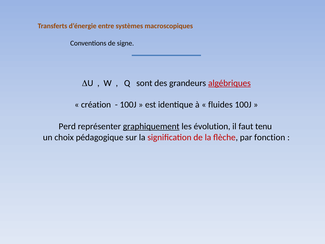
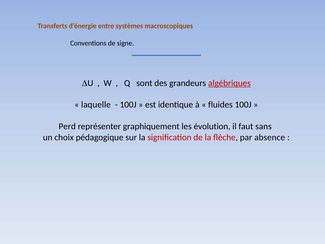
création: création -> laquelle
graphiquement underline: present -> none
tenu: tenu -> sans
fonction: fonction -> absence
